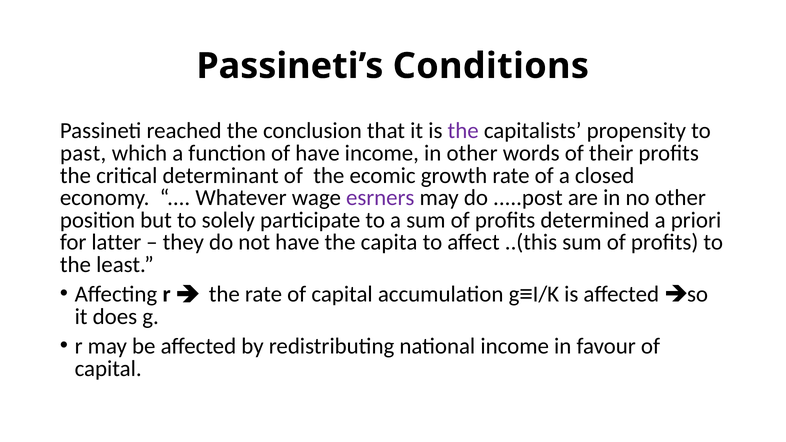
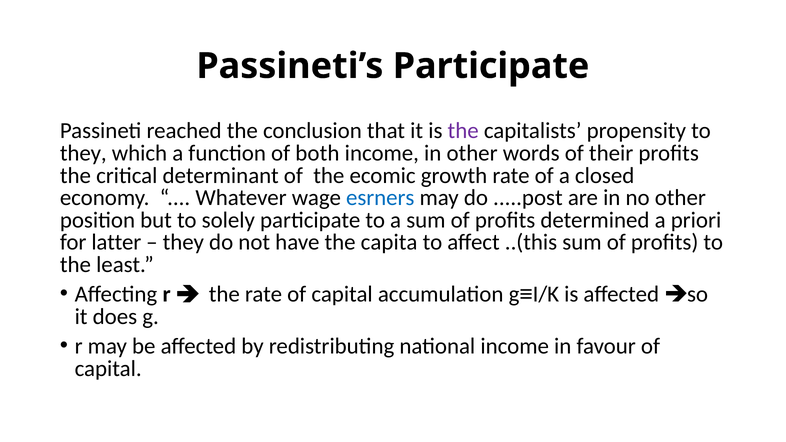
Passineti’s Conditions: Conditions -> Participate
past at (83, 153): past -> they
of have: have -> both
esrners colour: purple -> blue
